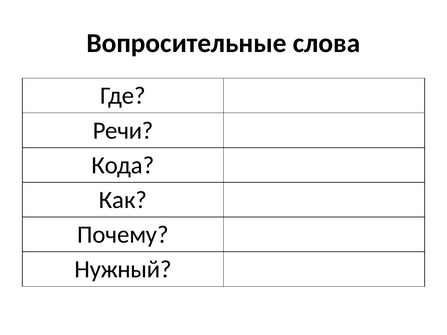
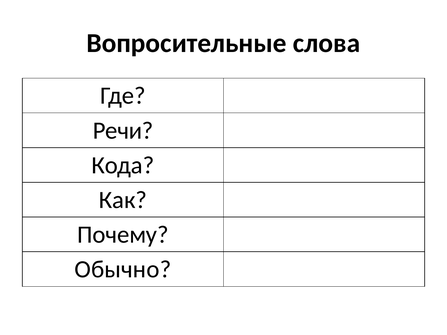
Нужный: Нужный -> Обычно
